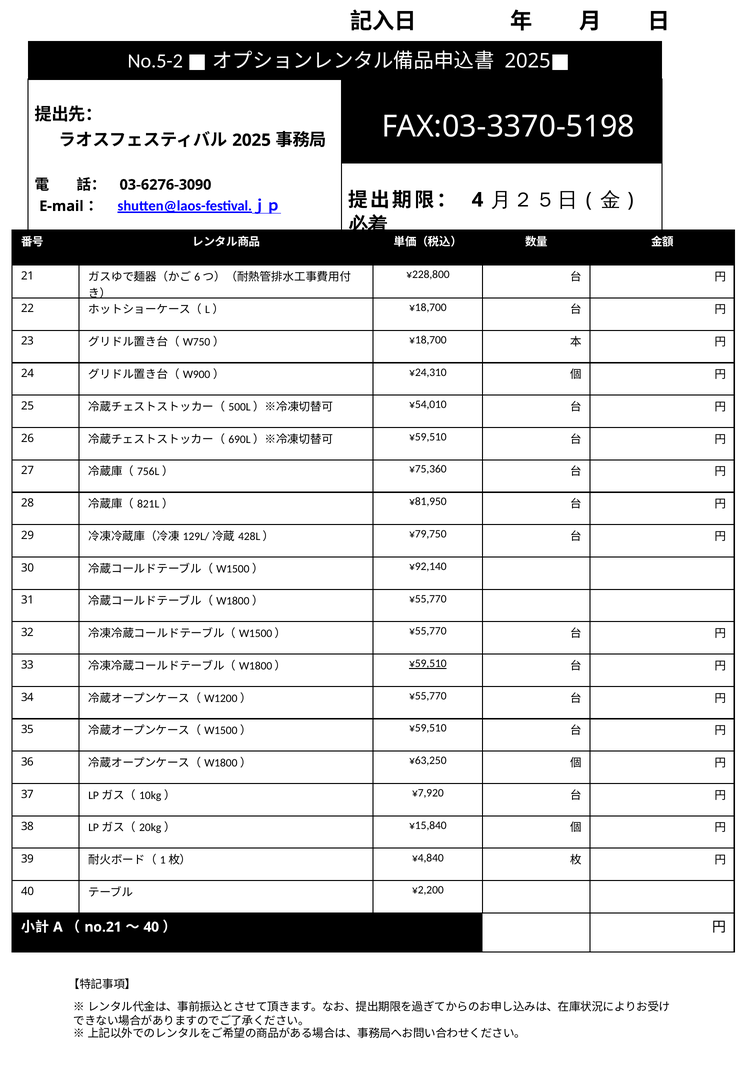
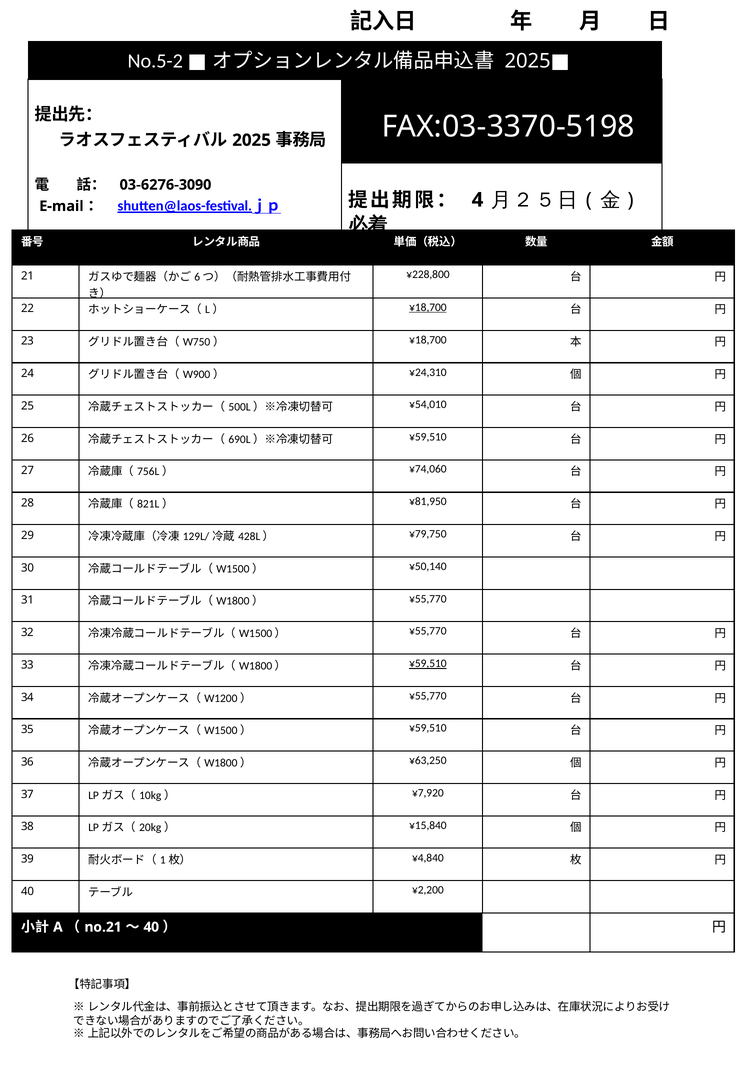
¥18,700 at (428, 307) underline: none -> present
¥75,360: ¥75,360 -> ¥74,060
¥92,140: ¥92,140 -> ¥50,140
